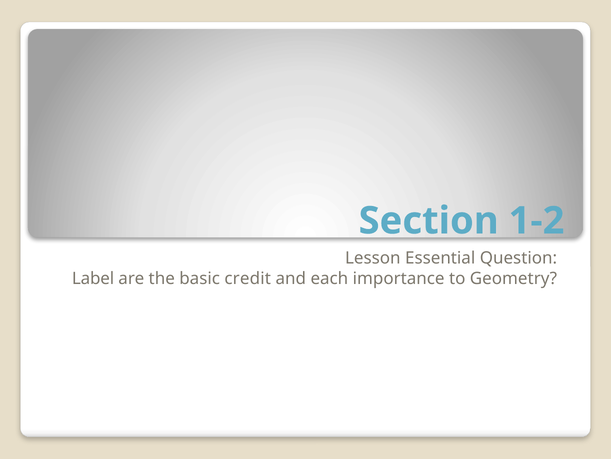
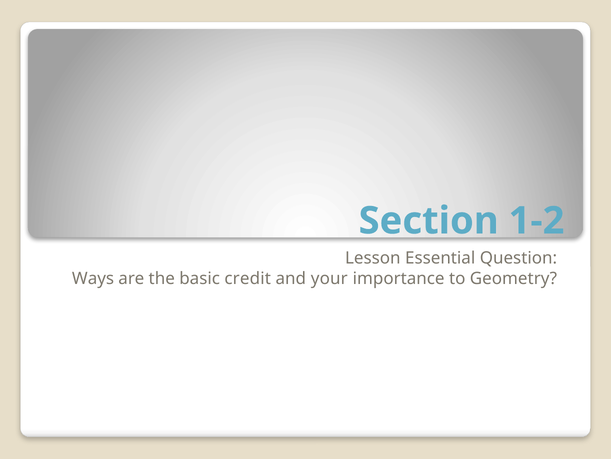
Label: Label -> Ways
each: each -> your
